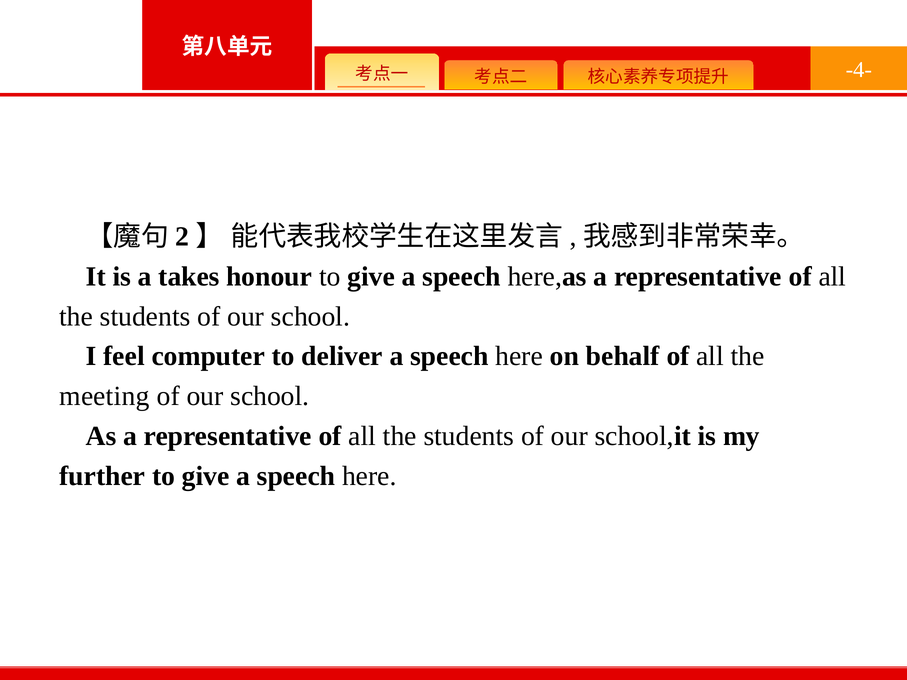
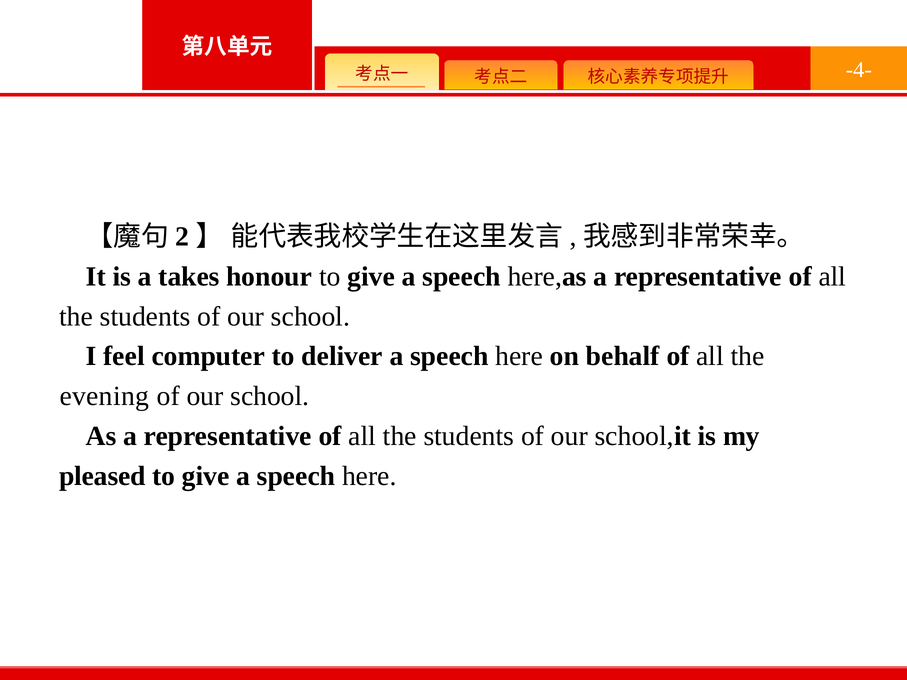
meeting: meeting -> evening
further: further -> pleased
